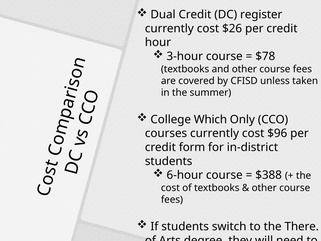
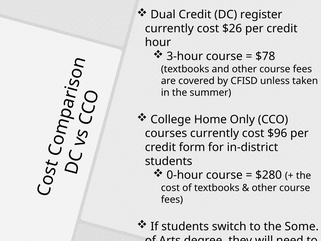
College Which: Which -> Home
6-hour: 6-hour -> 0-hour
$388: $388 -> $280
There: There -> Some
